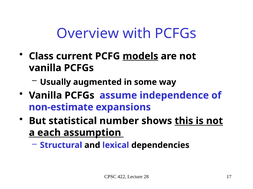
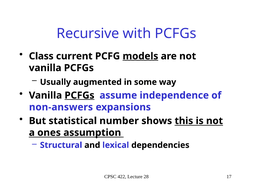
Overview: Overview -> Recursive
PCFGs at (79, 96) underline: none -> present
non-estimate: non-estimate -> non-answers
each: each -> ones
